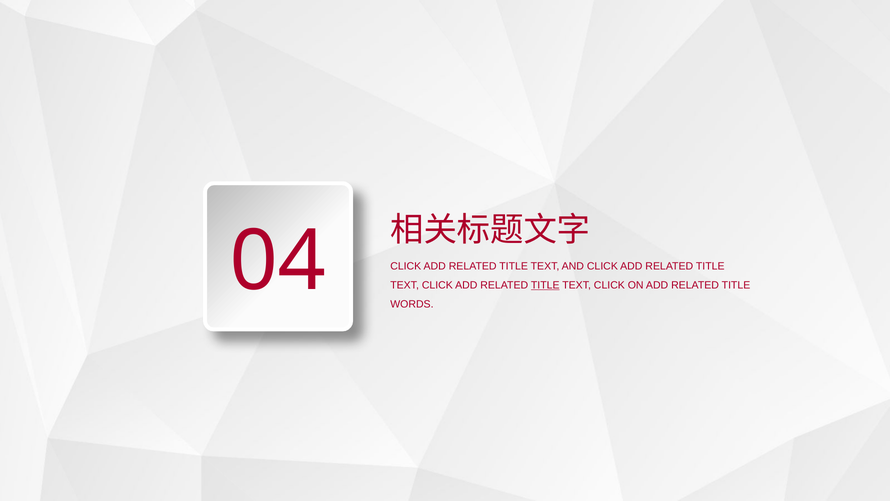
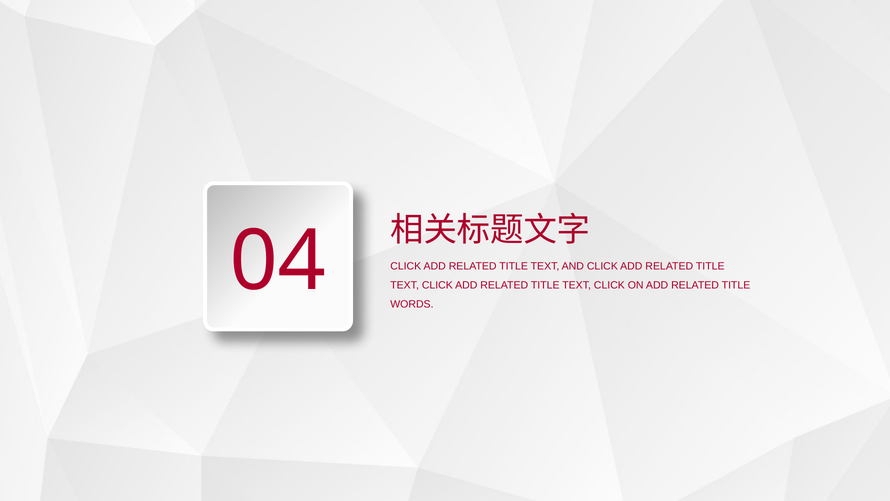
TITLE at (545, 285) underline: present -> none
